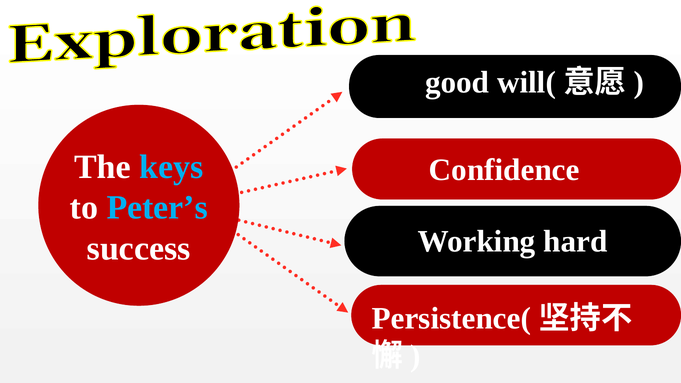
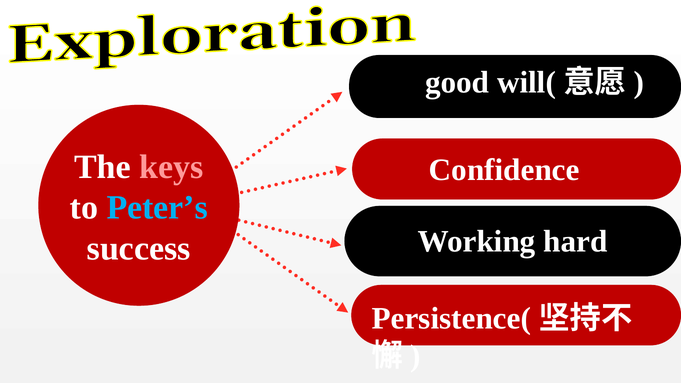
keys colour: light blue -> pink
